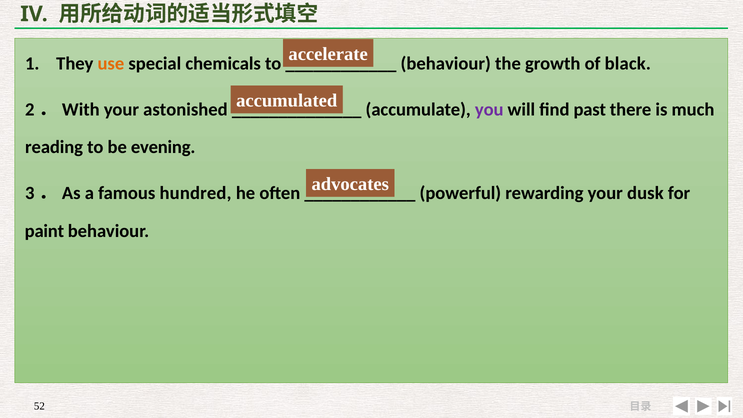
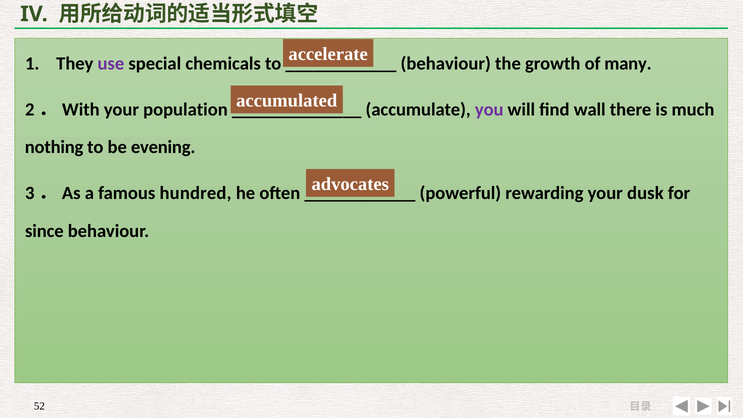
use colour: orange -> purple
black: black -> many
astonished: astonished -> population
past: past -> wall
reading: reading -> nothing
paint: paint -> since
